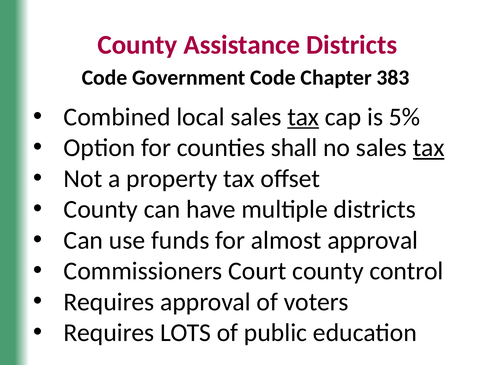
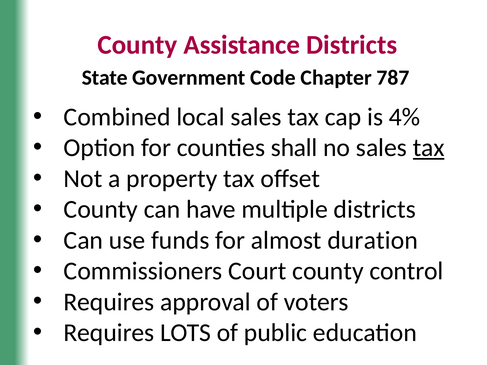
Code at (105, 78): Code -> State
383: 383 -> 787
tax at (303, 117) underline: present -> none
5%: 5% -> 4%
almost approval: approval -> duration
